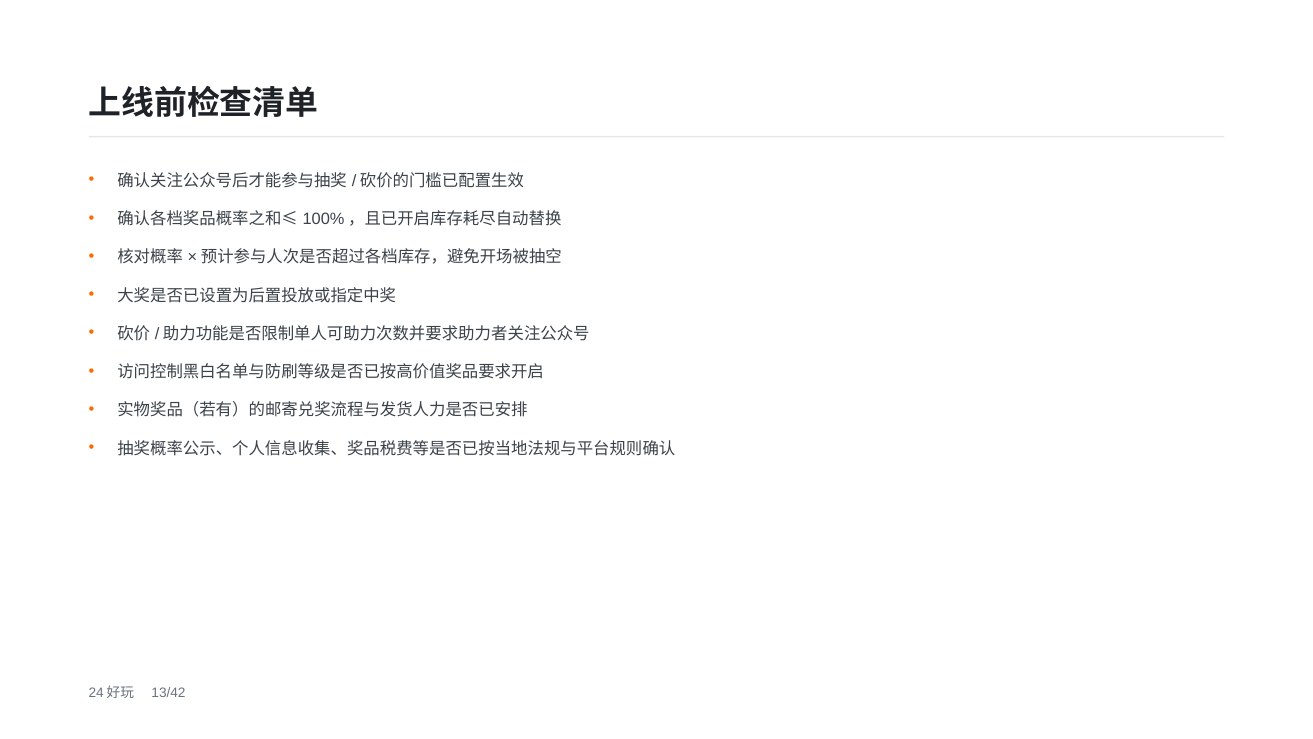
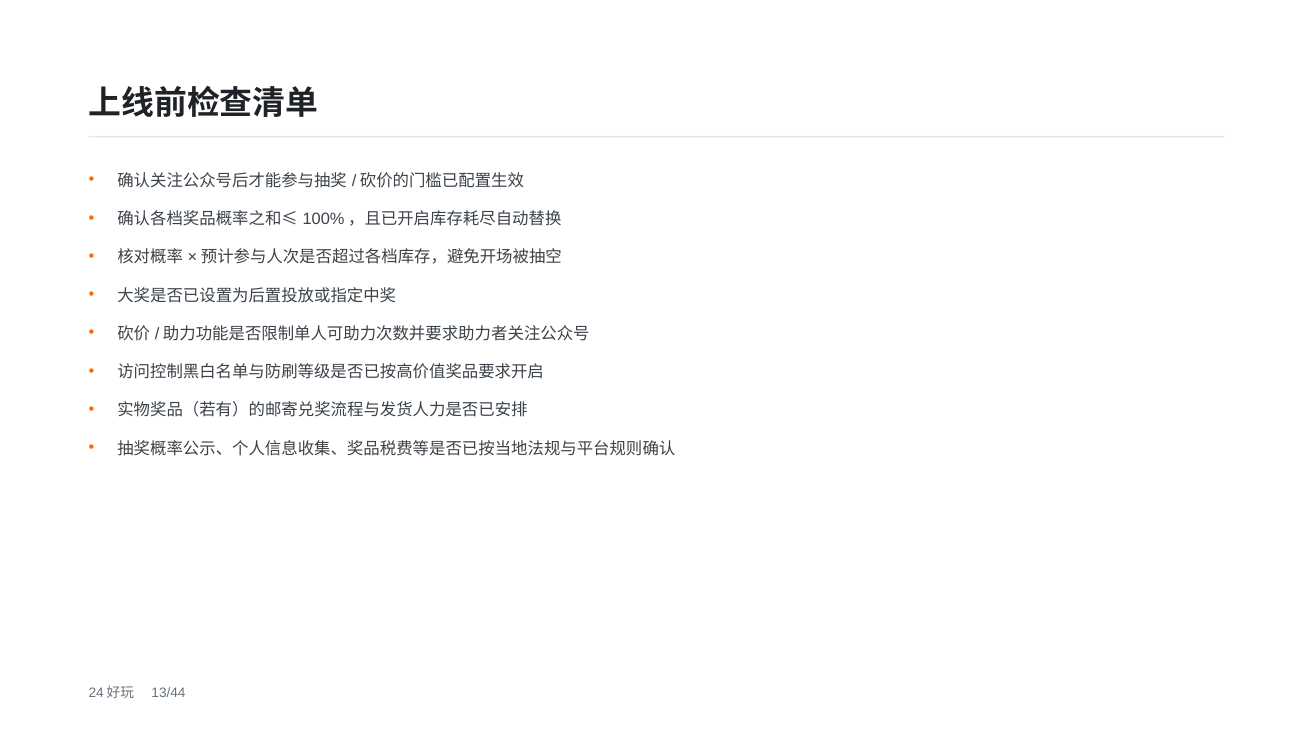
13/42: 13/42 -> 13/44
